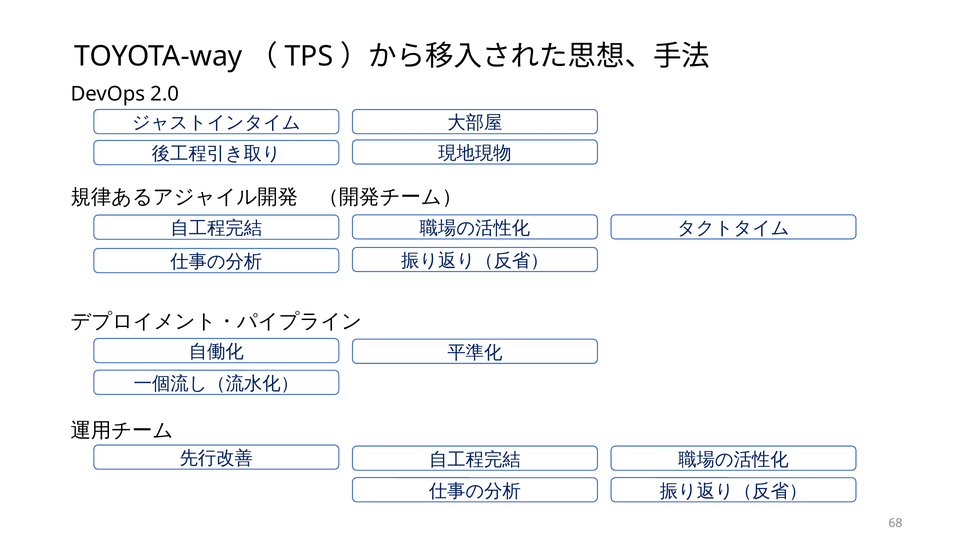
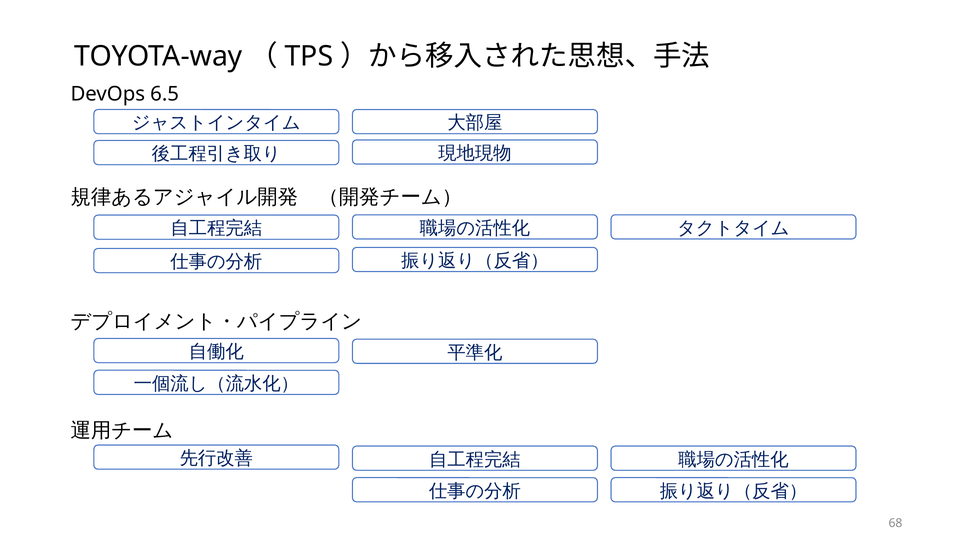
2.0: 2.0 -> 6.5
